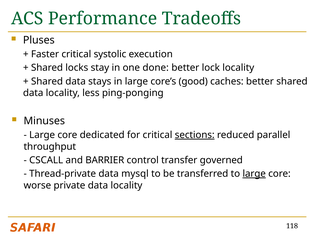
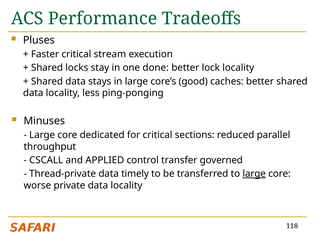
systolic: systolic -> stream
sections underline: present -> none
BARRIER: BARRIER -> APPLIED
mysql: mysql -> timely
